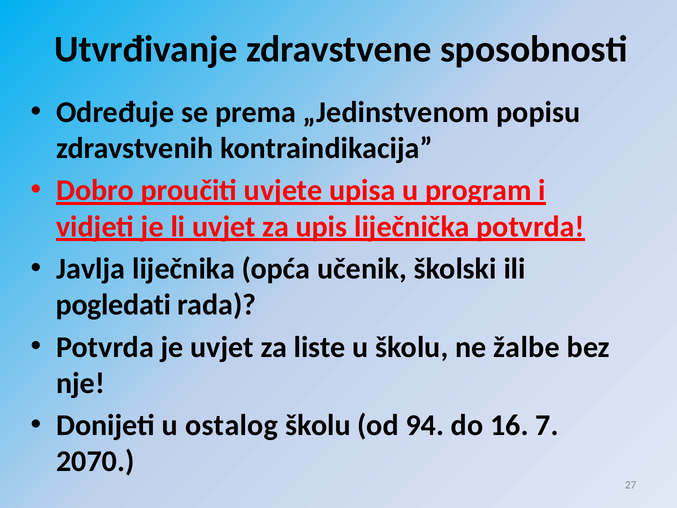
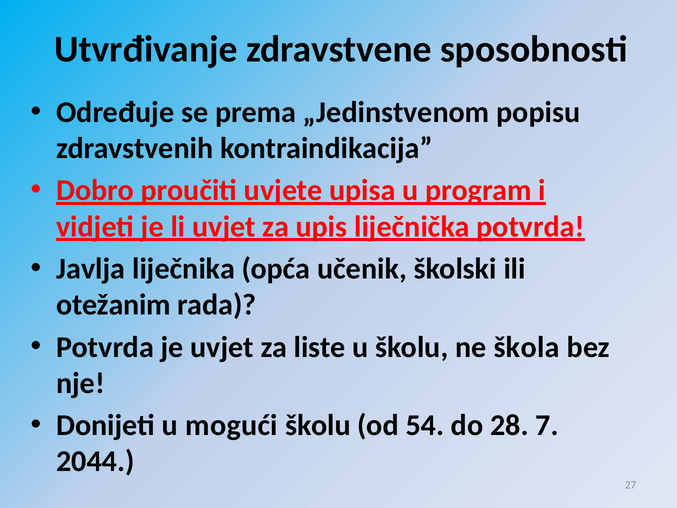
pogledati: pogledati -> otežanim
žalbe: žalbe -> škola
ostalog: ostalog -> mogući
94: 94 -> 54
16: 16 -> 28
2070: 2070 -> 2044
